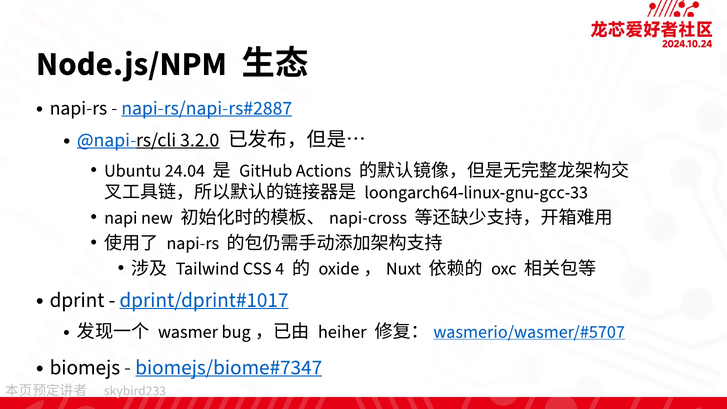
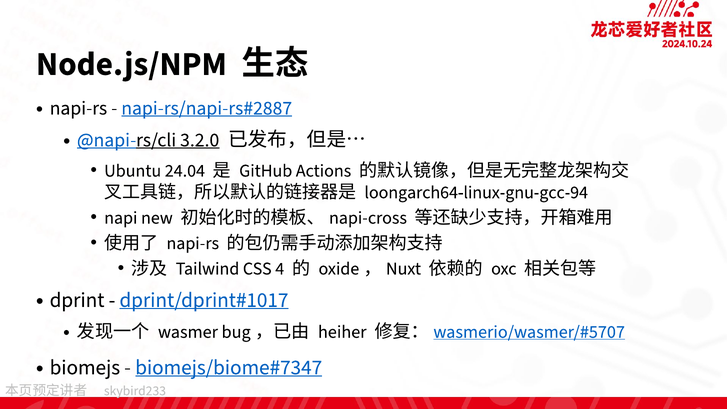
loongarch64-linux-gnu-gcc-33: loongarch64-linux-gnu-gcc-33 -> loongarch64-linux-gnu-gcc-94
